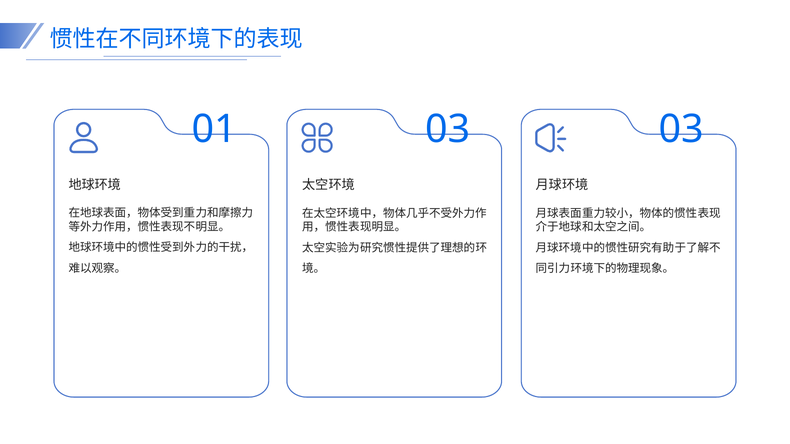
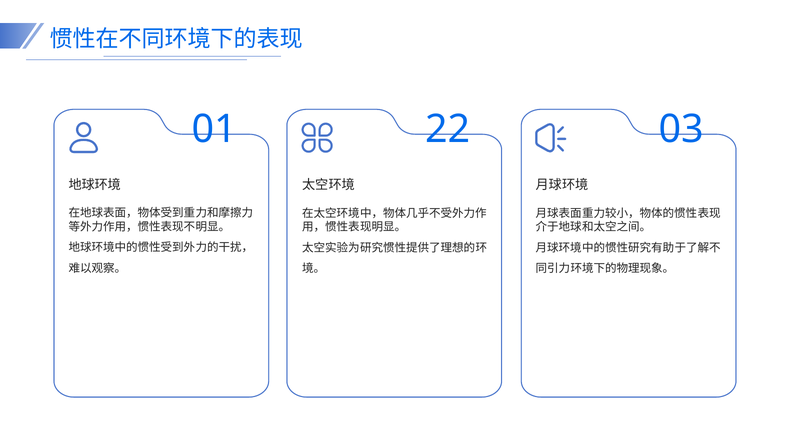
01 03: 03 -> 22
